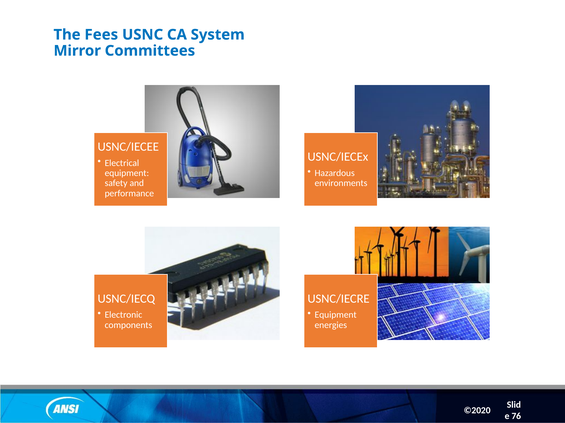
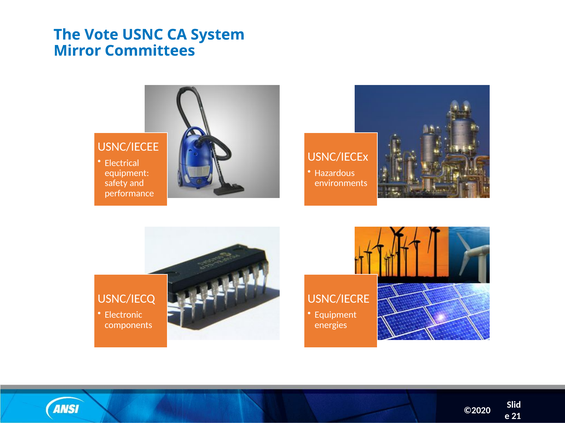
Fees: Fees -> Vote
76: 76 -> 21
